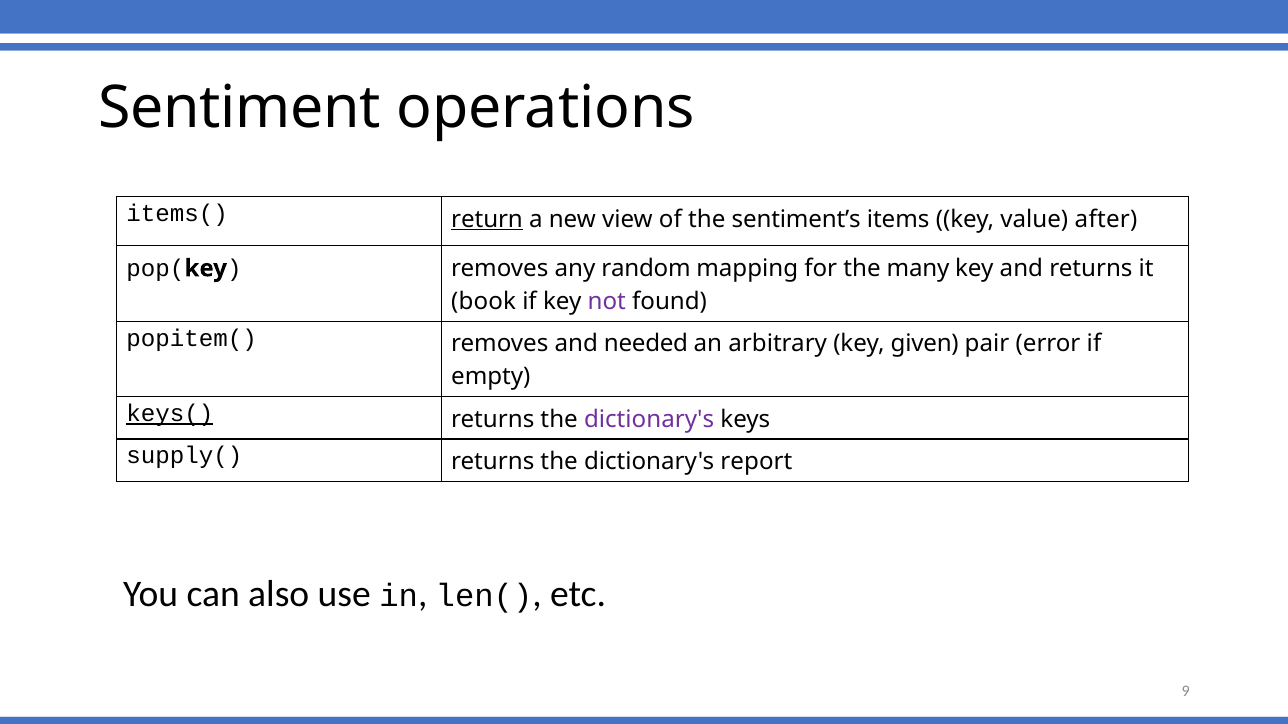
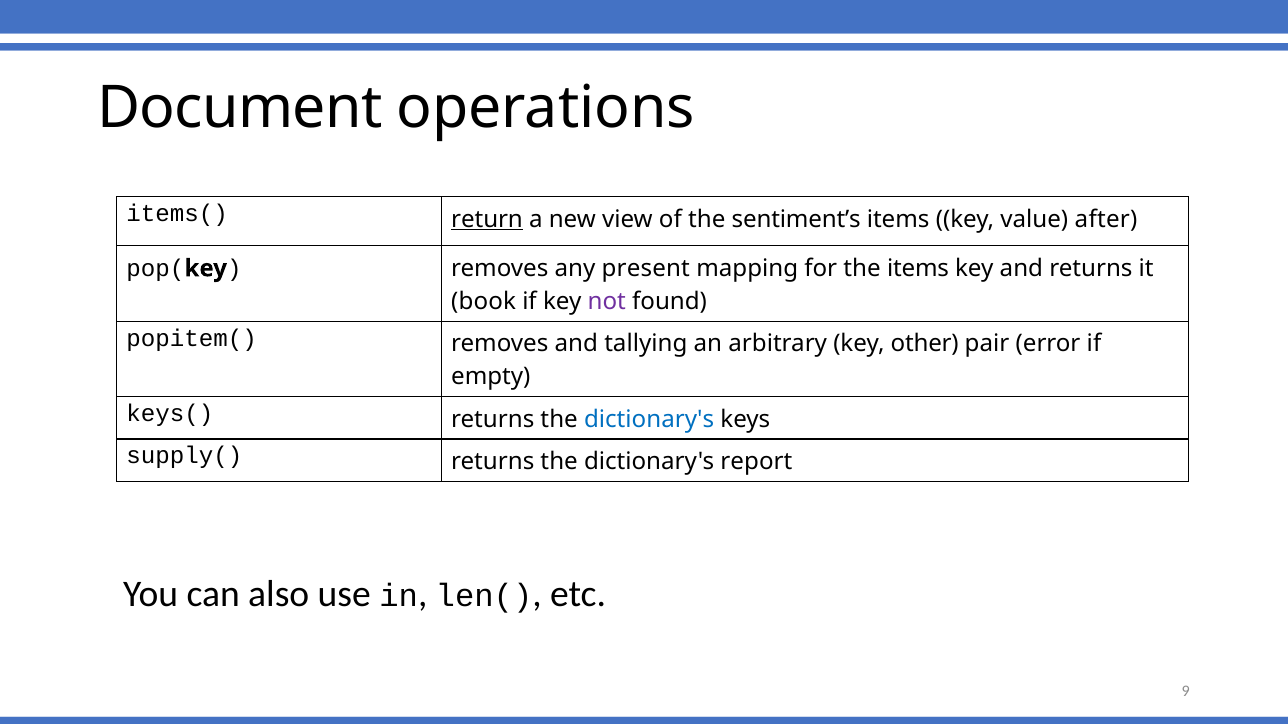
Sentiment: Sentiment -> Document
random: random -> present
the many: many -> items
needed: needed -> tallying
given: given -> other
keys( underline: present -> none
dictionary's at (649, 419) colour: purple -> blue
